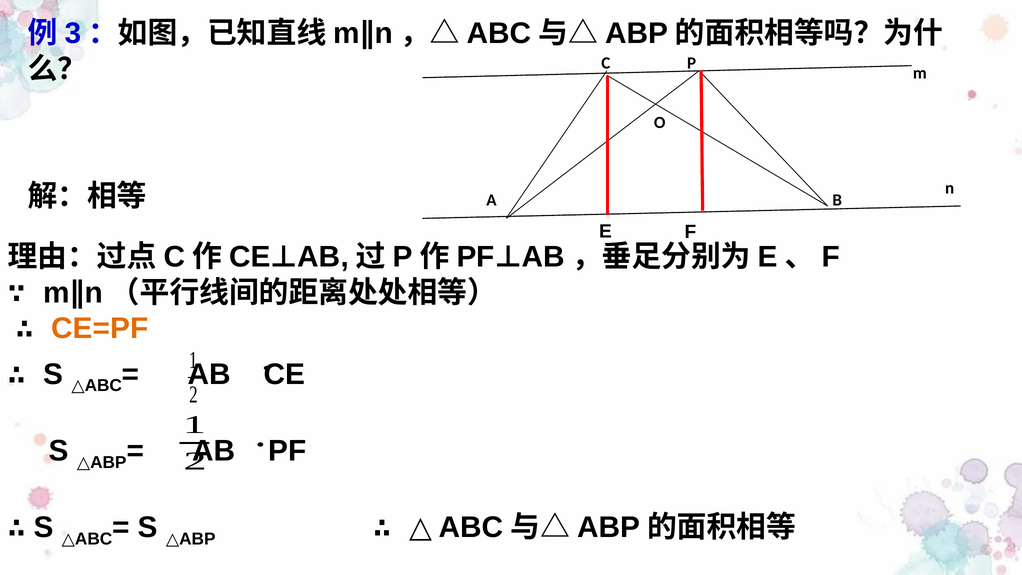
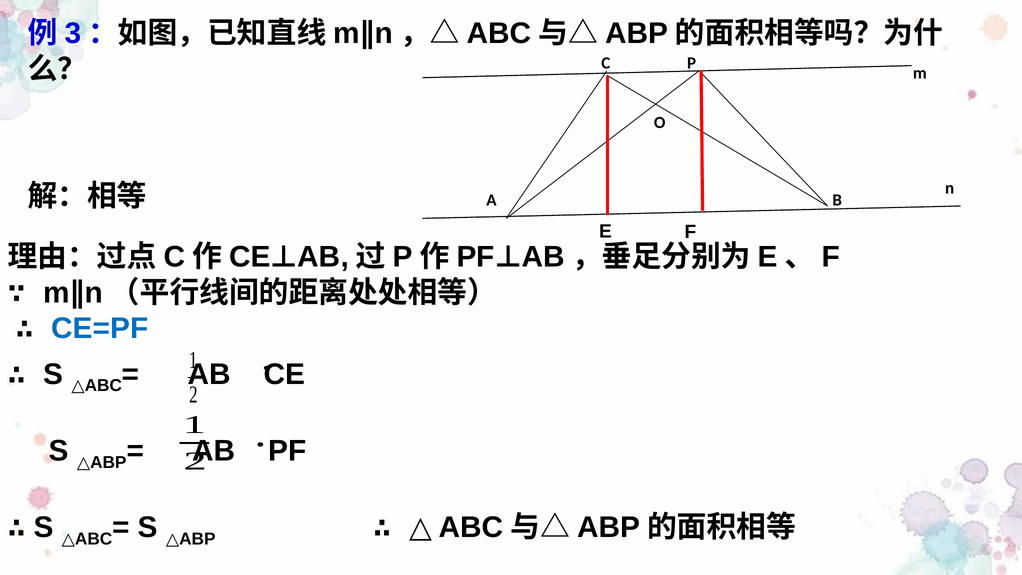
CE=PF colour: orange -> blue
